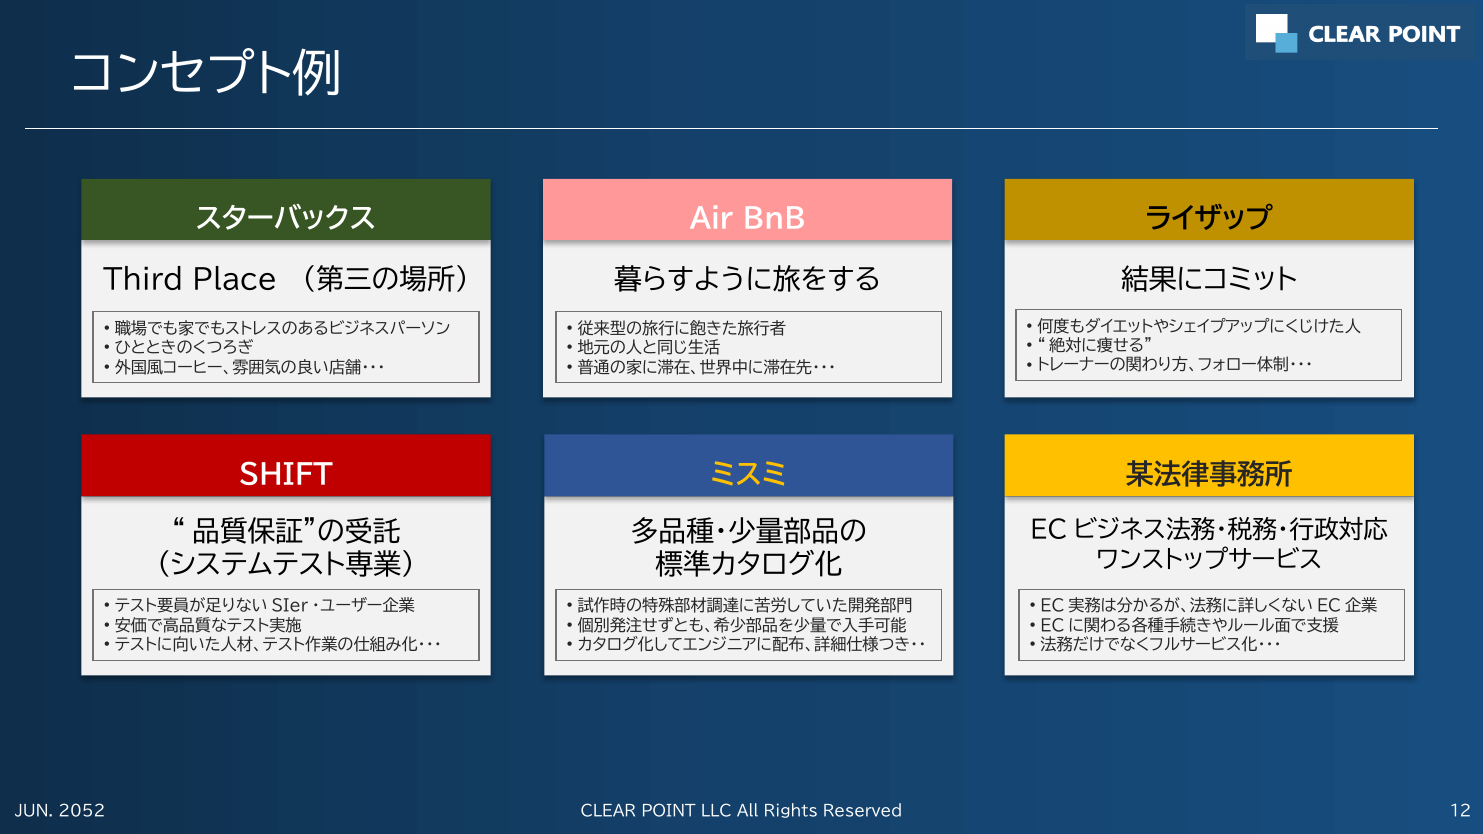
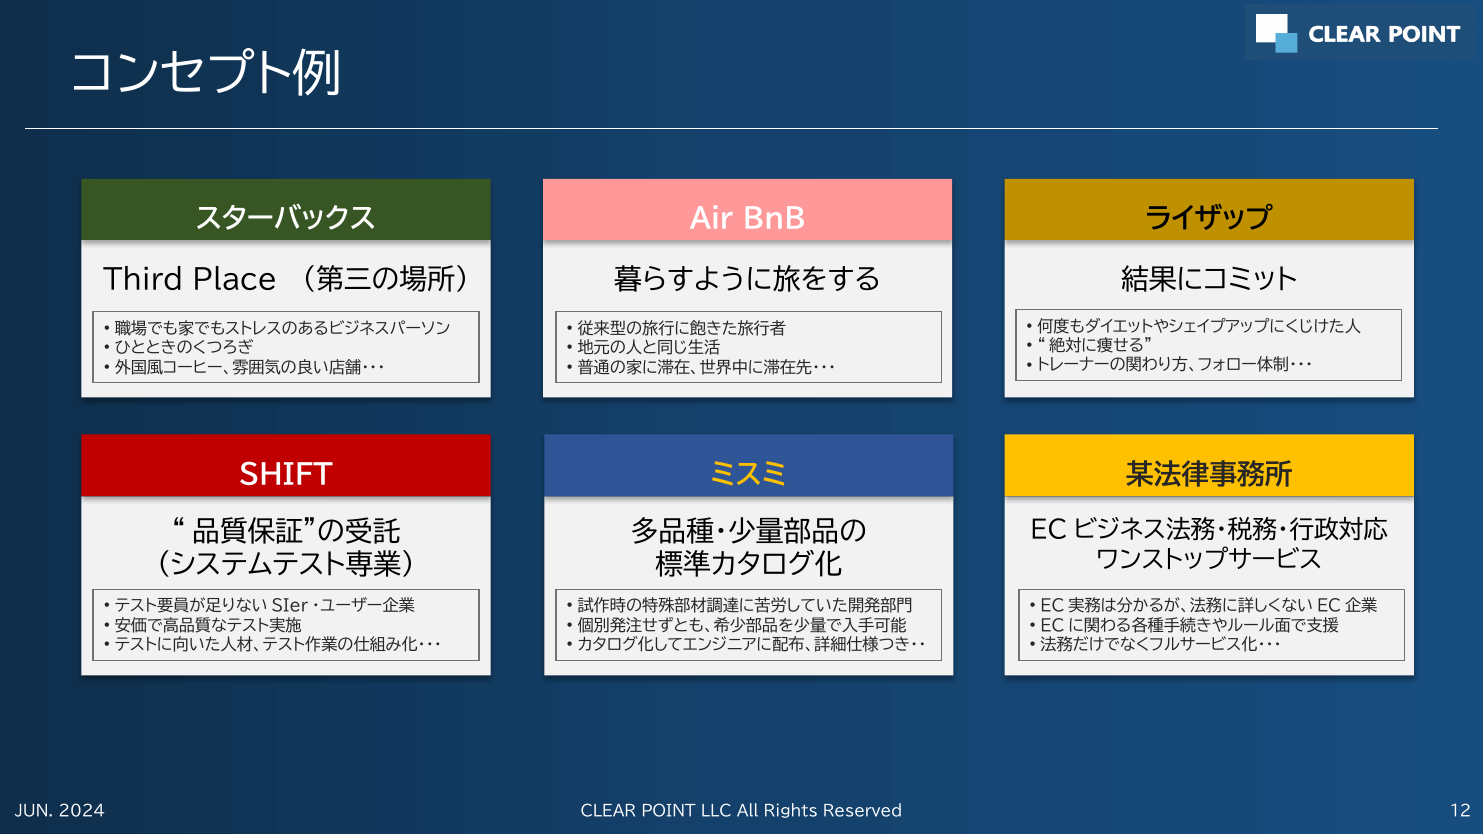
2052: 2052 -> 2024
